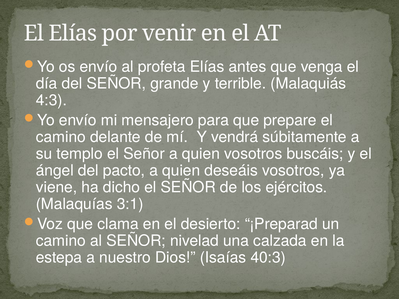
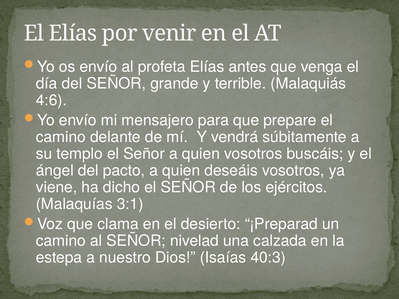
4:3: 4:3 -> 4:6
